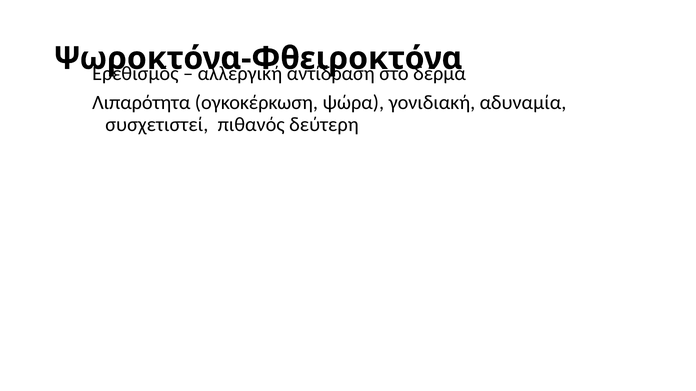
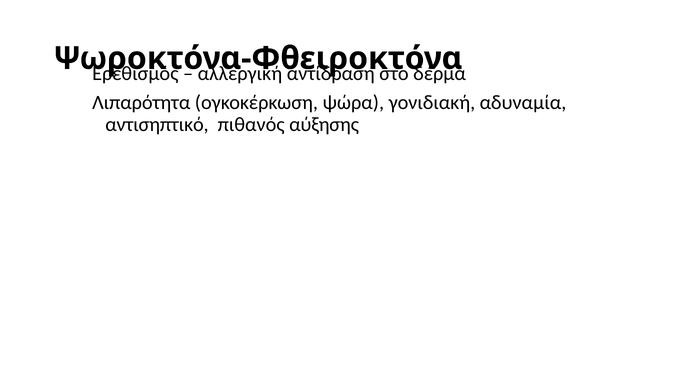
συσχετιστεί: συσχετιστεί -> αντισηπτικό
δεύτερη: δεύτερη -> αύξησης
